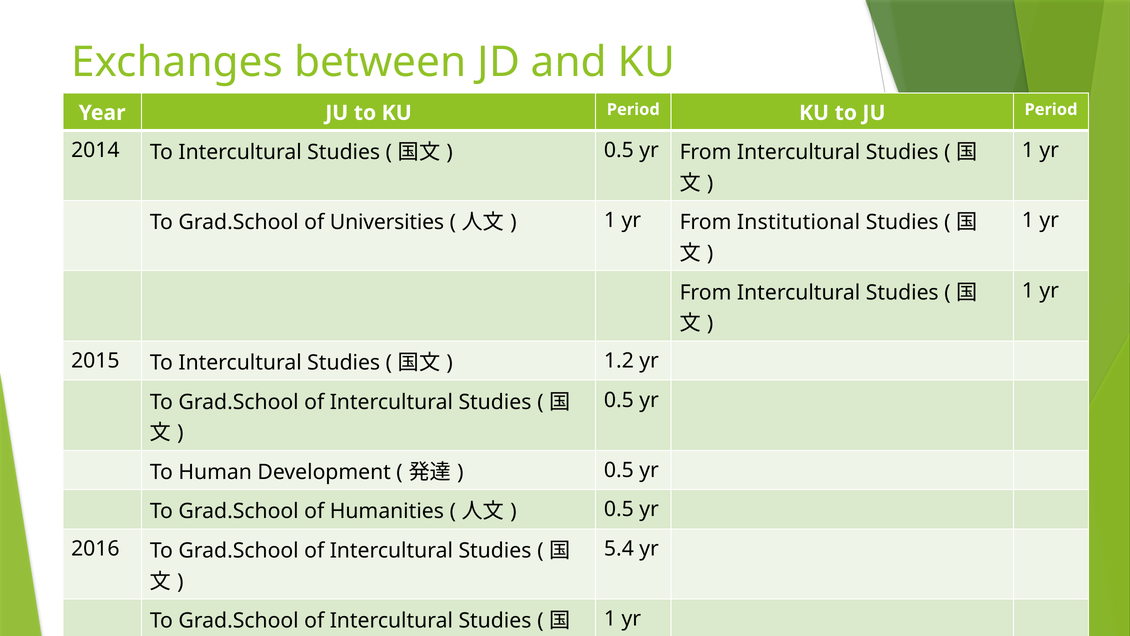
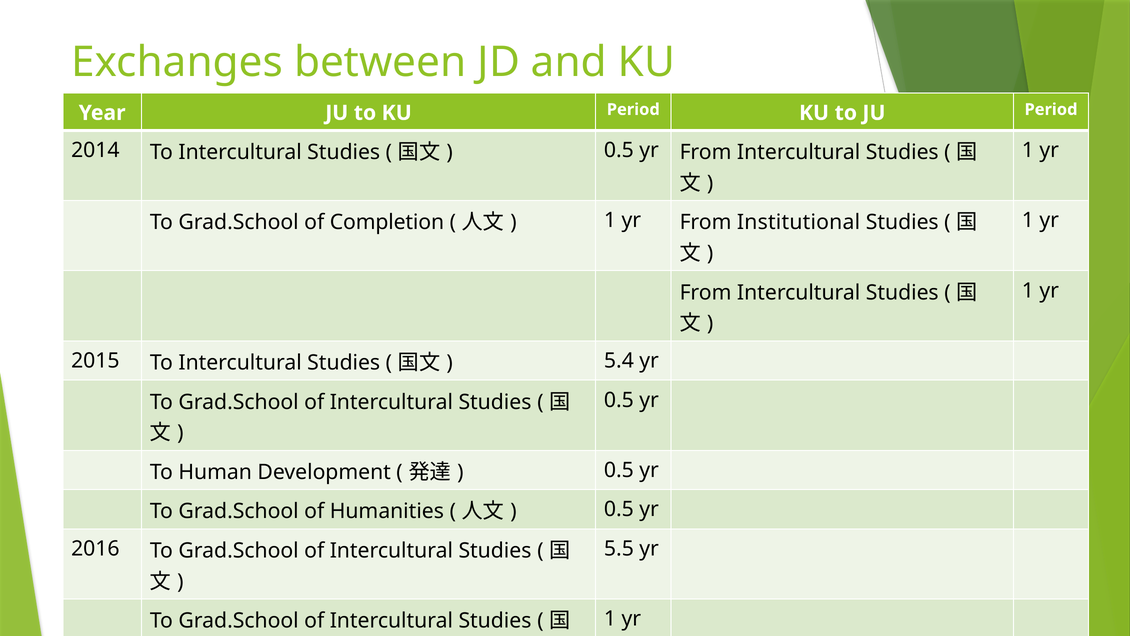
Universities: Universities -> Completion
1.2: 1.2 -> 5.4
5.4: 5.4 -> 5.5
